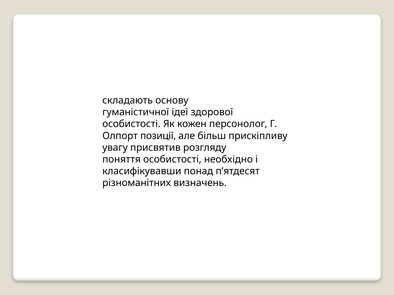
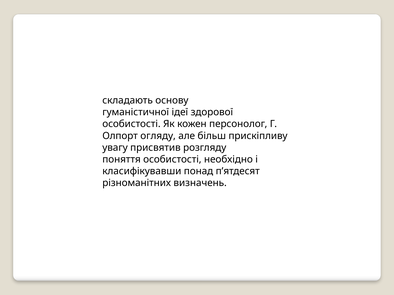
позиції: позиції -> огляду
